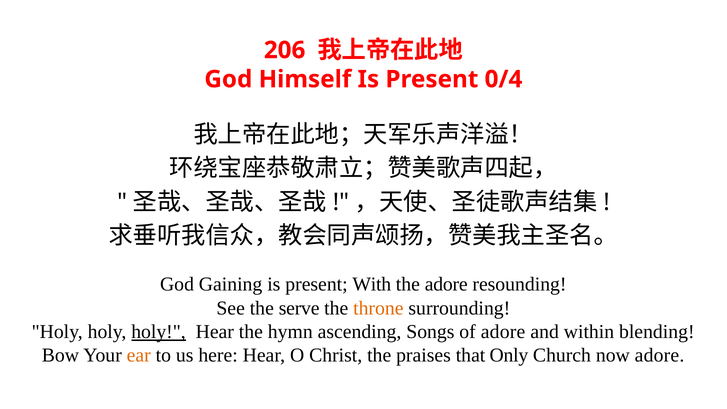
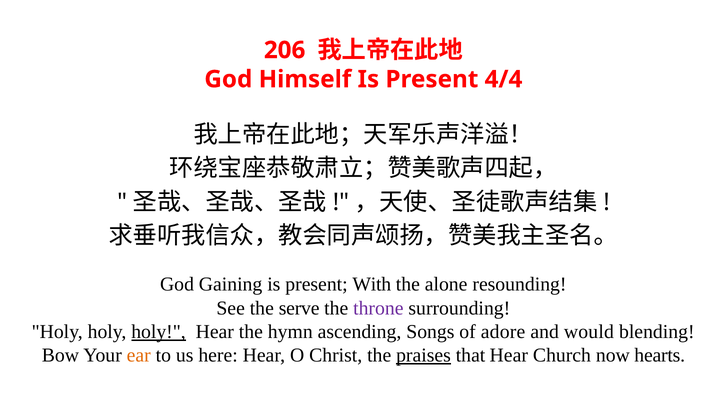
0/4: 0/4 -> 4/4
the adore: adore -> alone
throne colour: orange -> purple
within: within -> would
praises underline: none -> present
that Only: Only -> Hear
now adore: adore -> hearts
